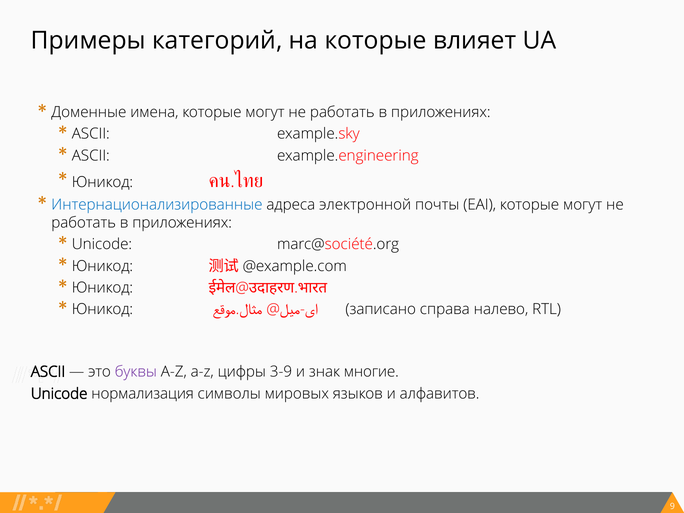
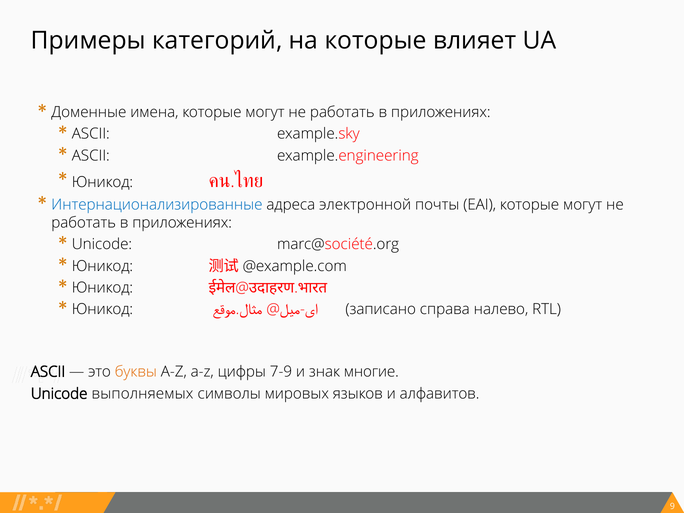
буквы colour: purple -> orange
3-9: 3-9 -> 7-9
нормализация: нормализация -> выполняемых
